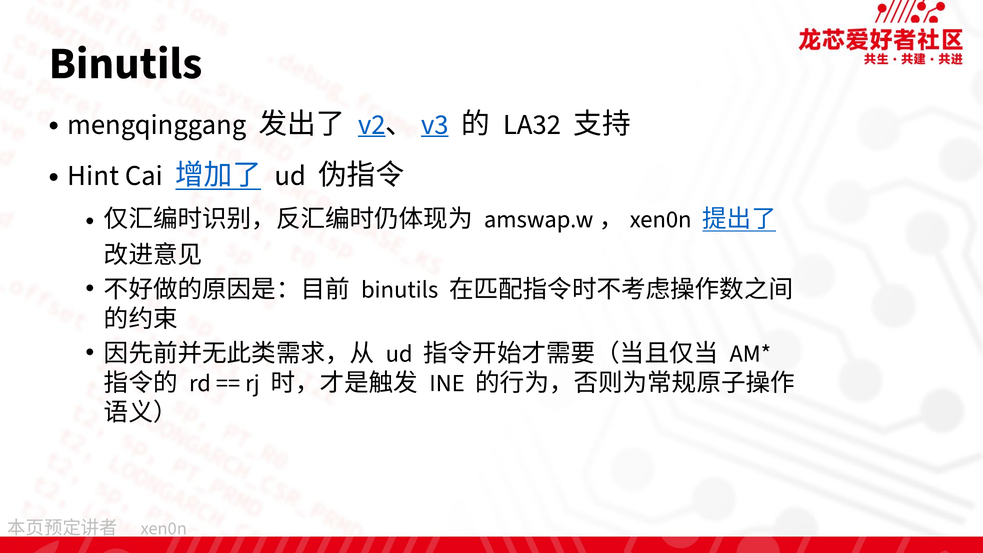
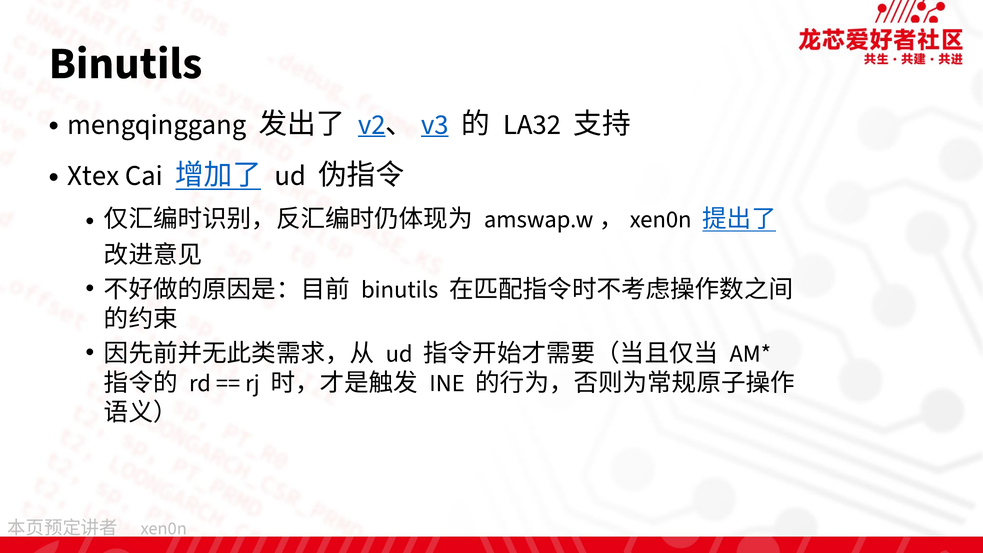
Hint: Hint -> Xtex
